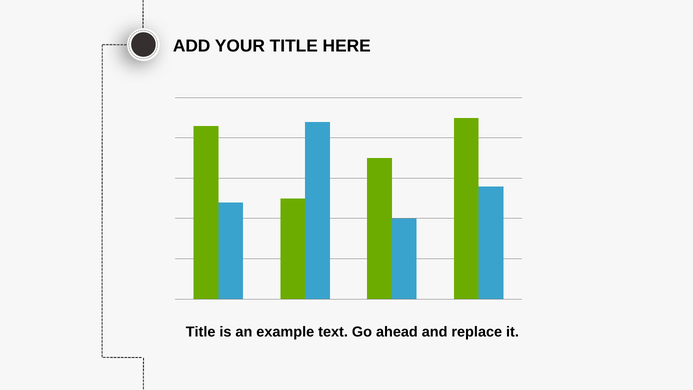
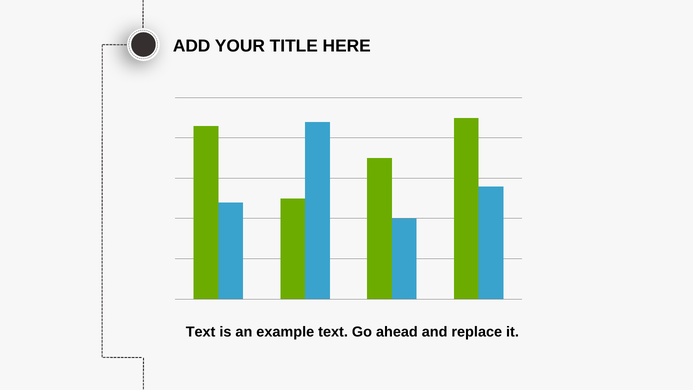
Title at (201, 332): Title -> Text
